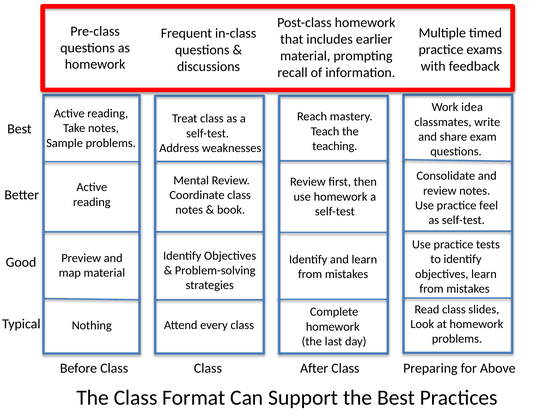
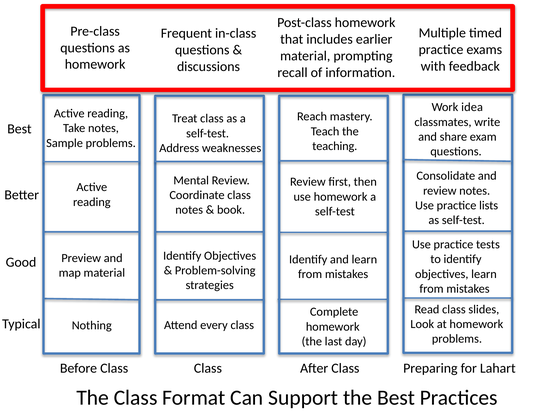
feel: feel -> lists
Above: Above -> Lahart
